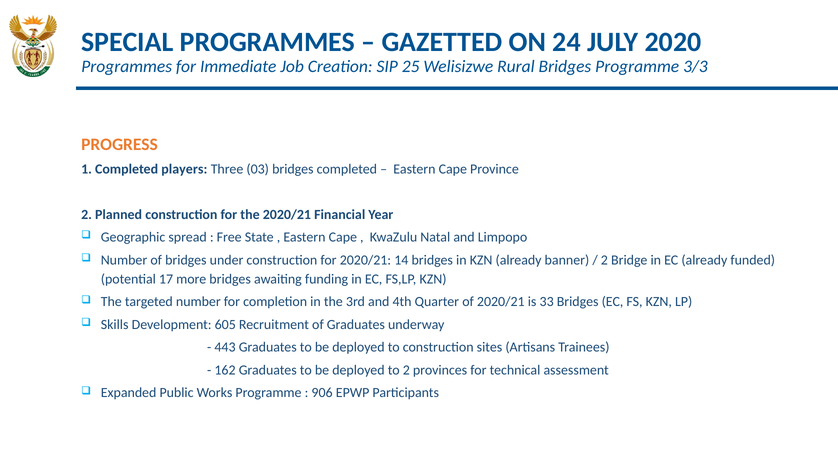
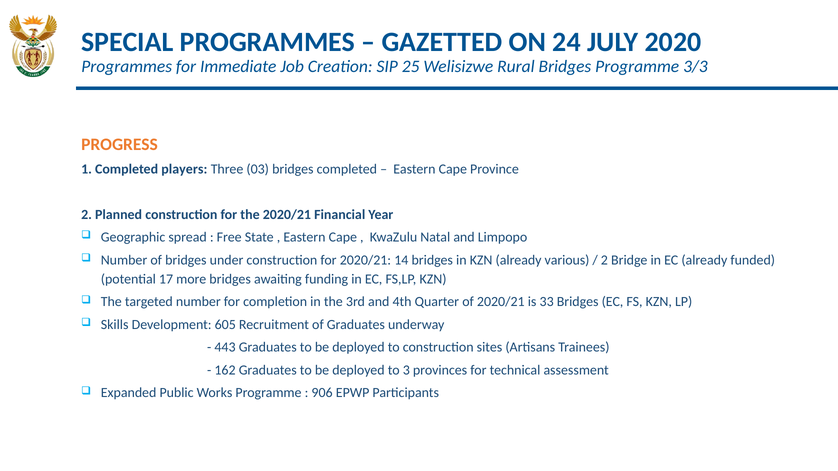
banner: banner -> various
to 2: 2 -> 3
